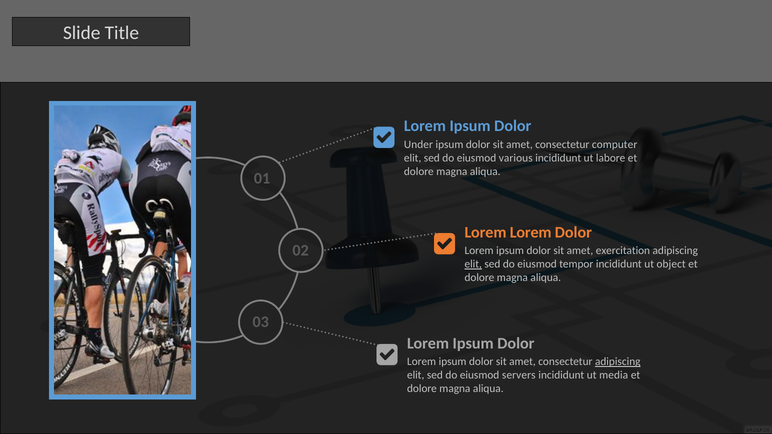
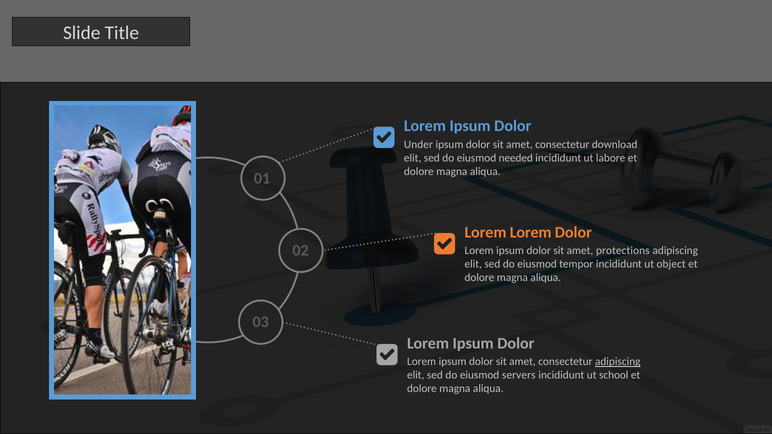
computer: computer -> download
various: various -> needed
exercitation: exercitation -> protections
elit at (473, 264) underline: present -> none
media: media -> school
